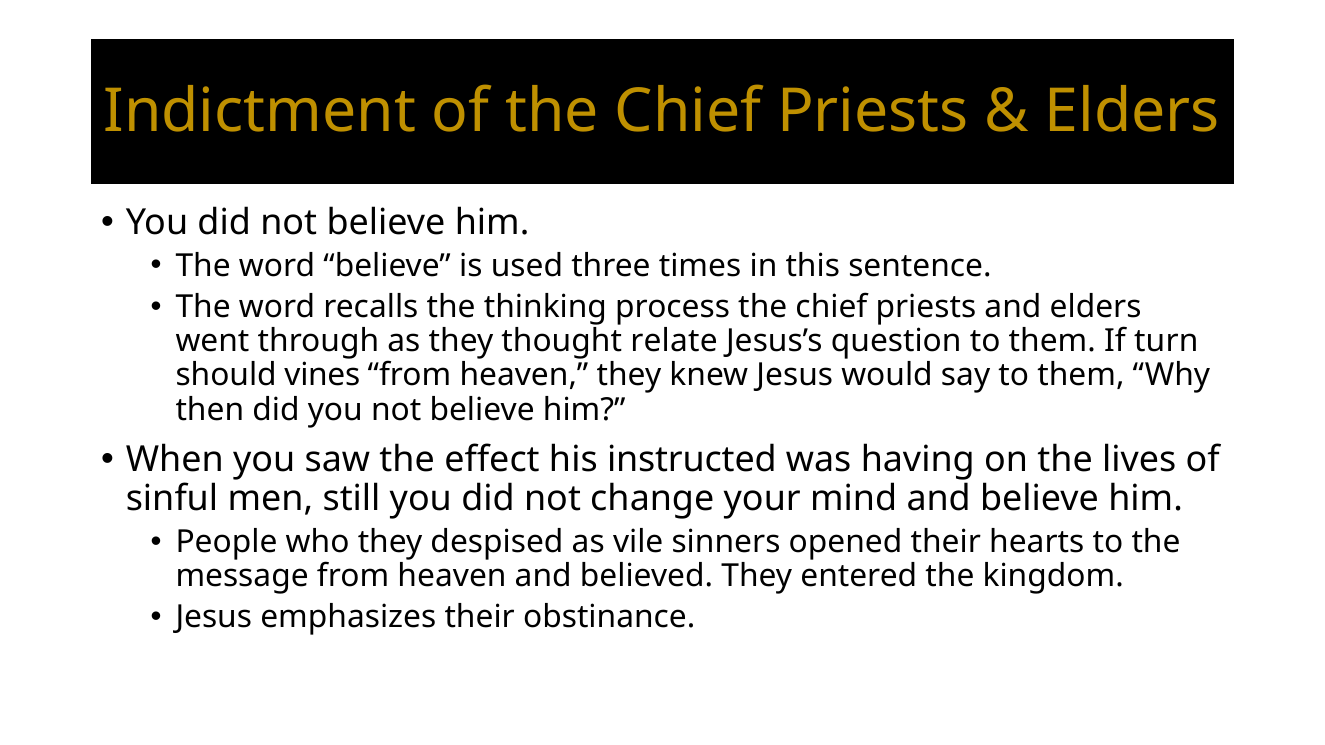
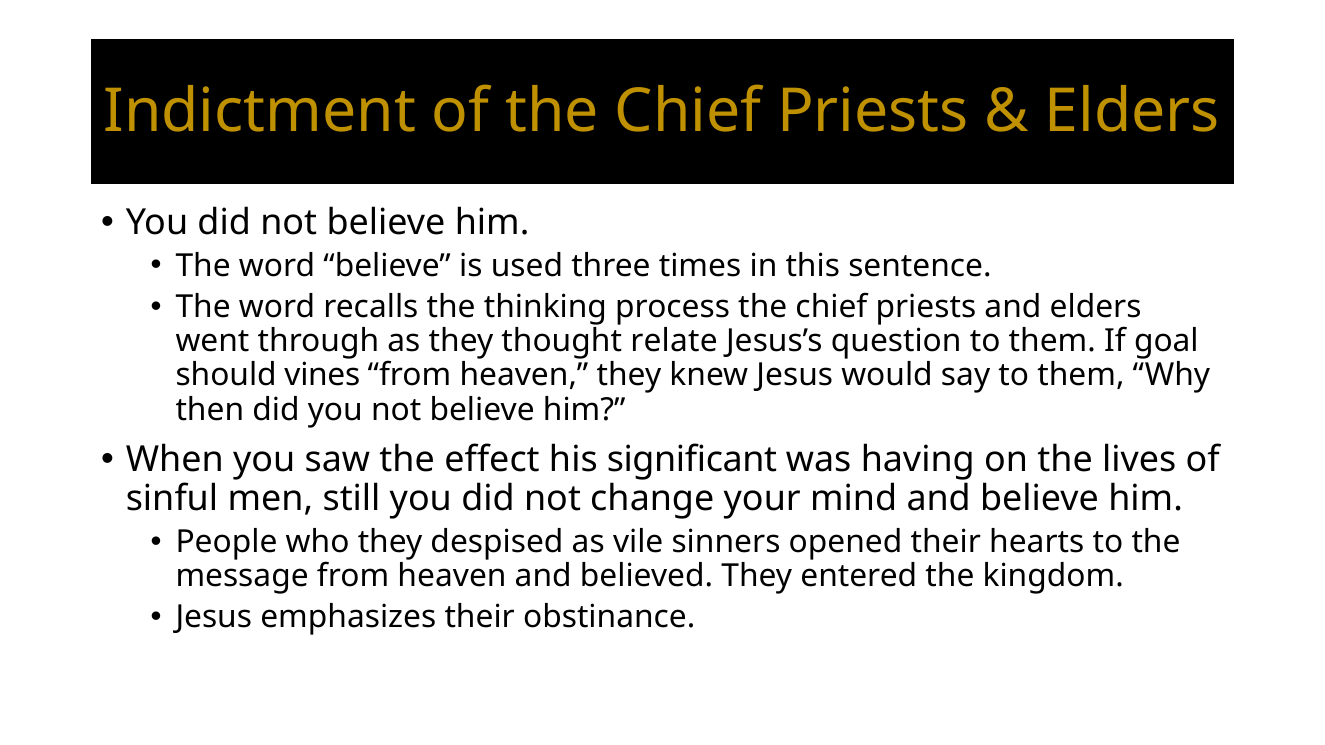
turn: turn -> goal
instructed: instructed -> significant
